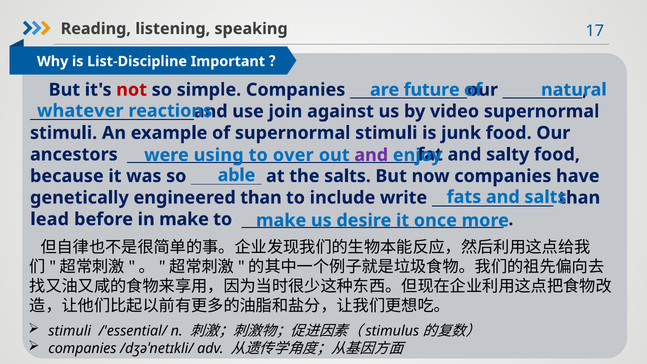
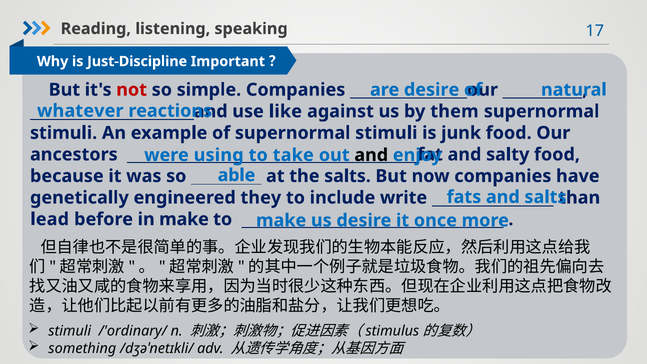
List-Discipline: List-Discipline -> Just-Discipline
are future: future -> desire
join: join -> like
video: video -> them
over: over -> take
and at (371, 155) colour: purple -> black
engineered than: than -> they
/'essential/: /'essential/ -> /'ordinary/
companies at (82, 348): companies -> something
